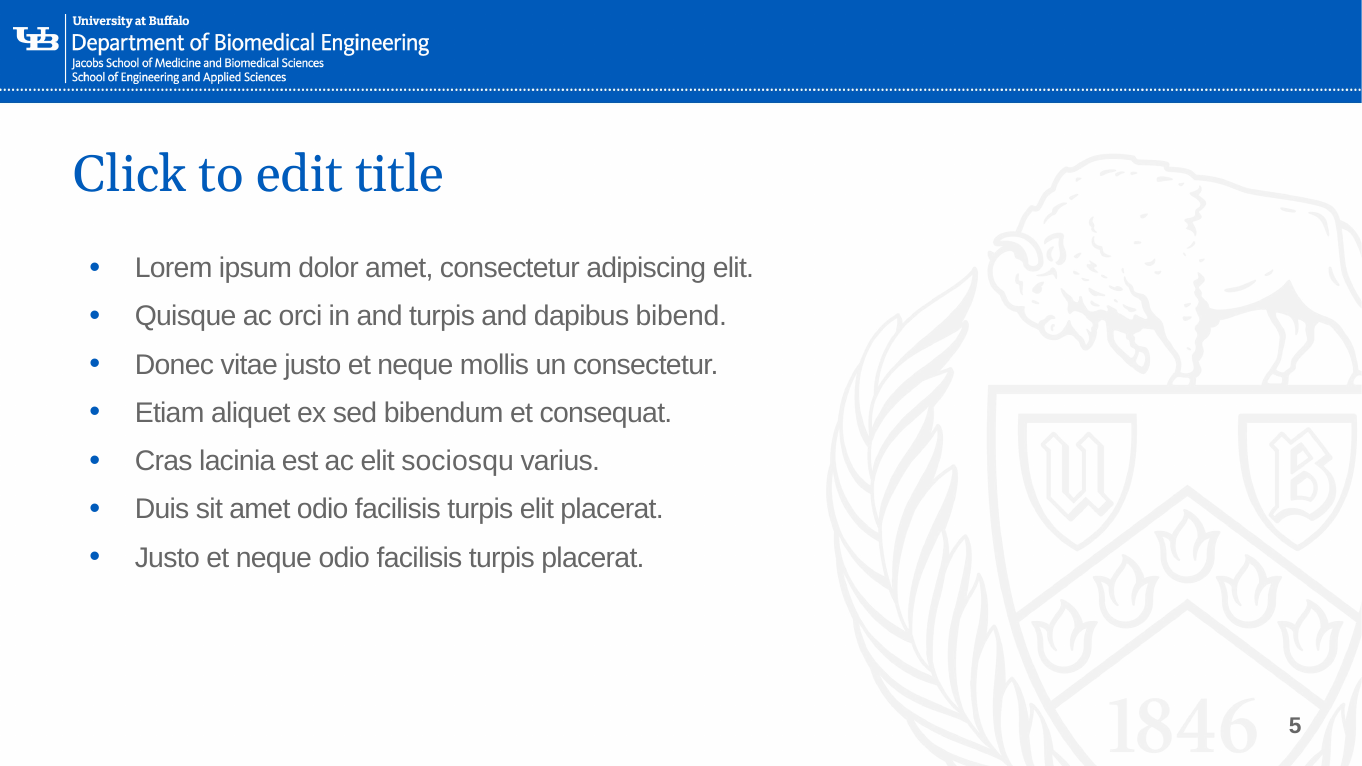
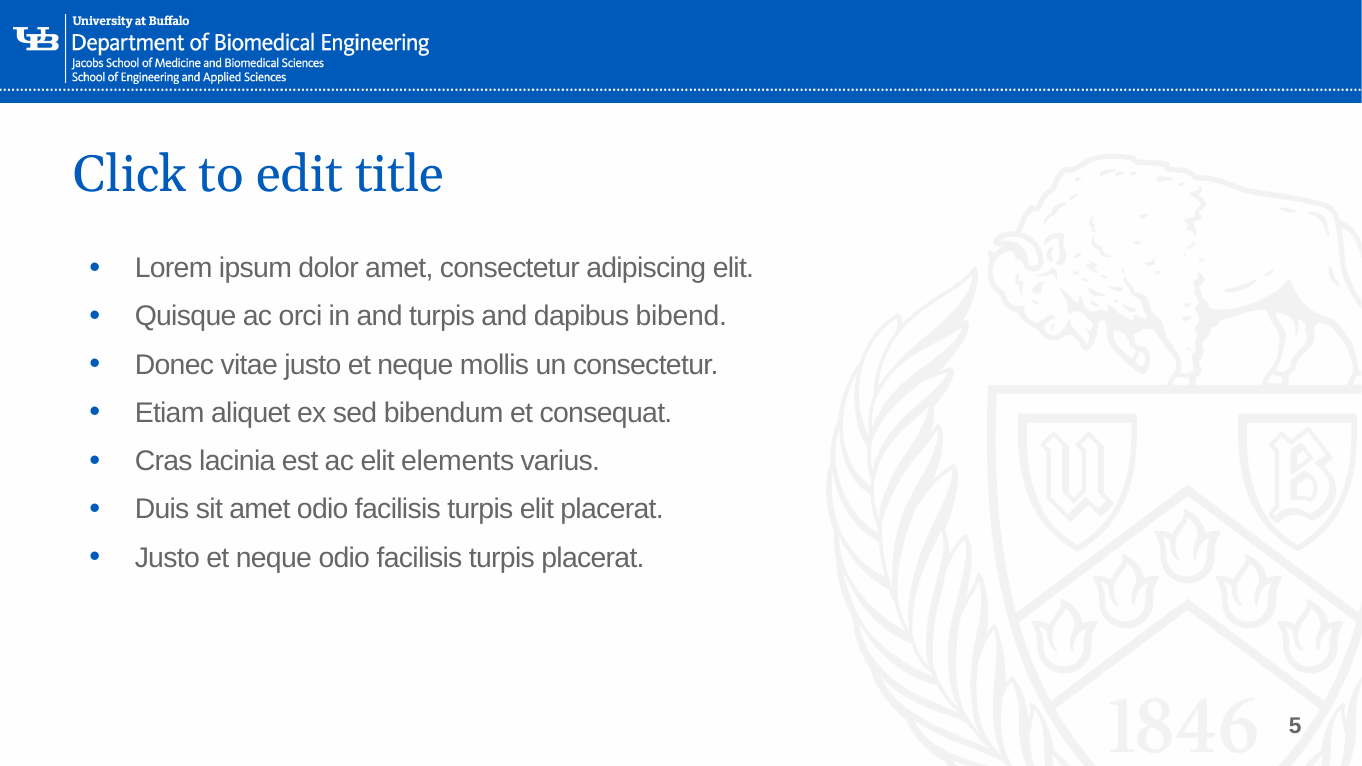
sociosqu: sociosqu -> elements
